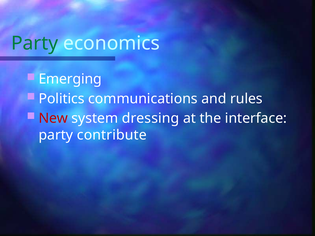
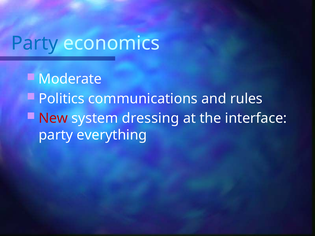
Party at (35, 43) colour: green -> blue
Emerging: Emerging -> Moderate
contribute: contribute -> everything
